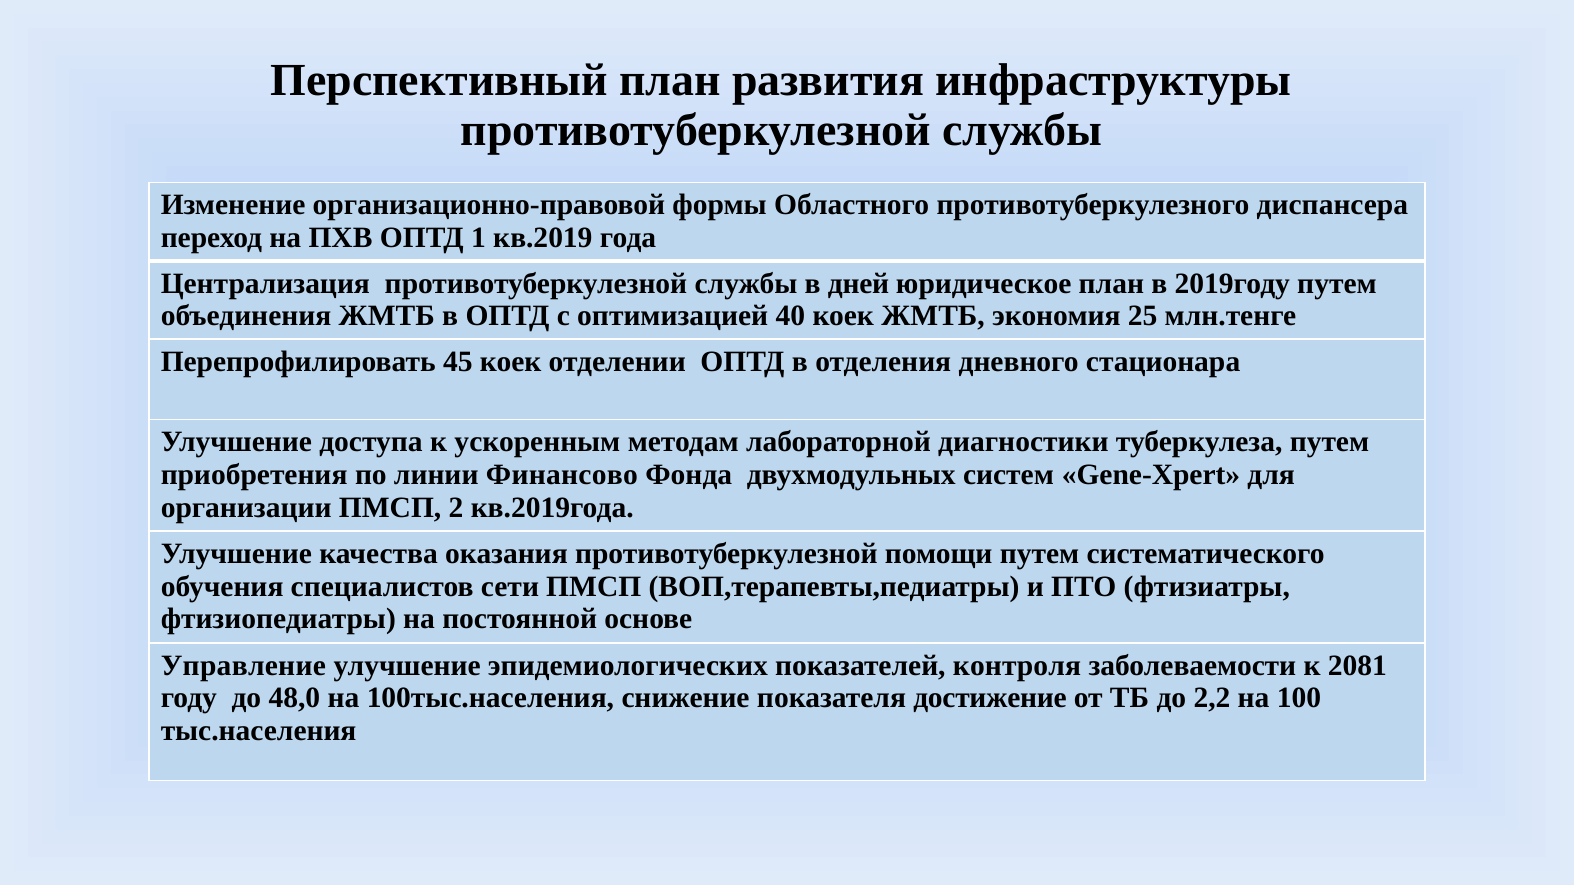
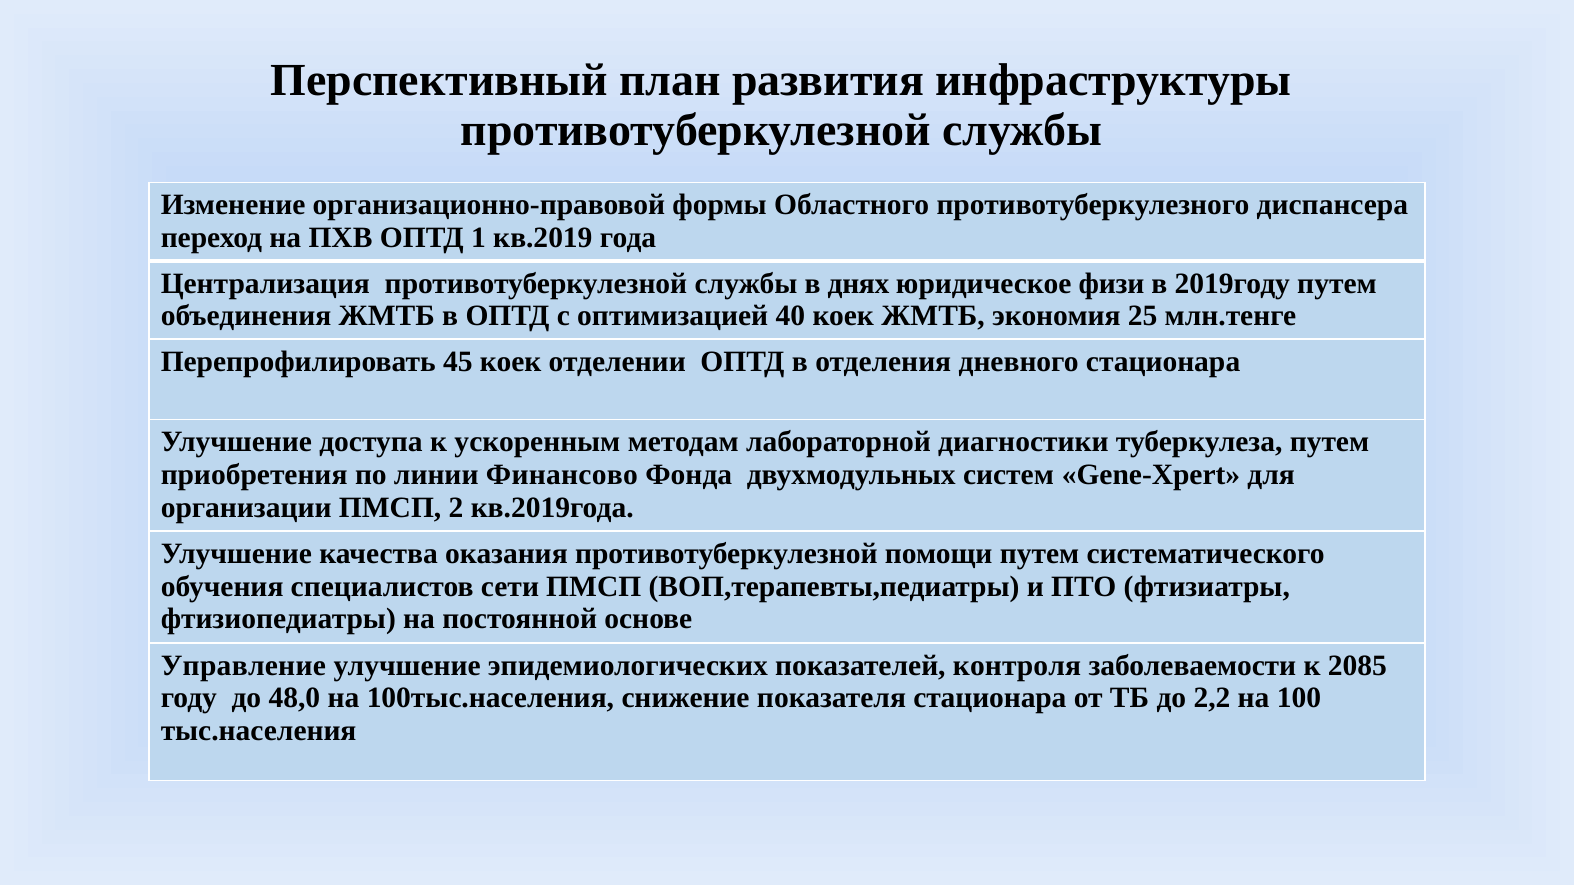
дней: дней -> днях
юридическое план: план -> физи
2081: 2081 -> 2085
показателя достижение: достижение -> стационара
